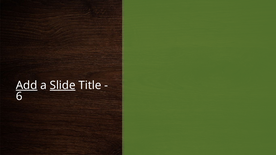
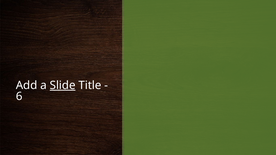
Add underline: present -> none
